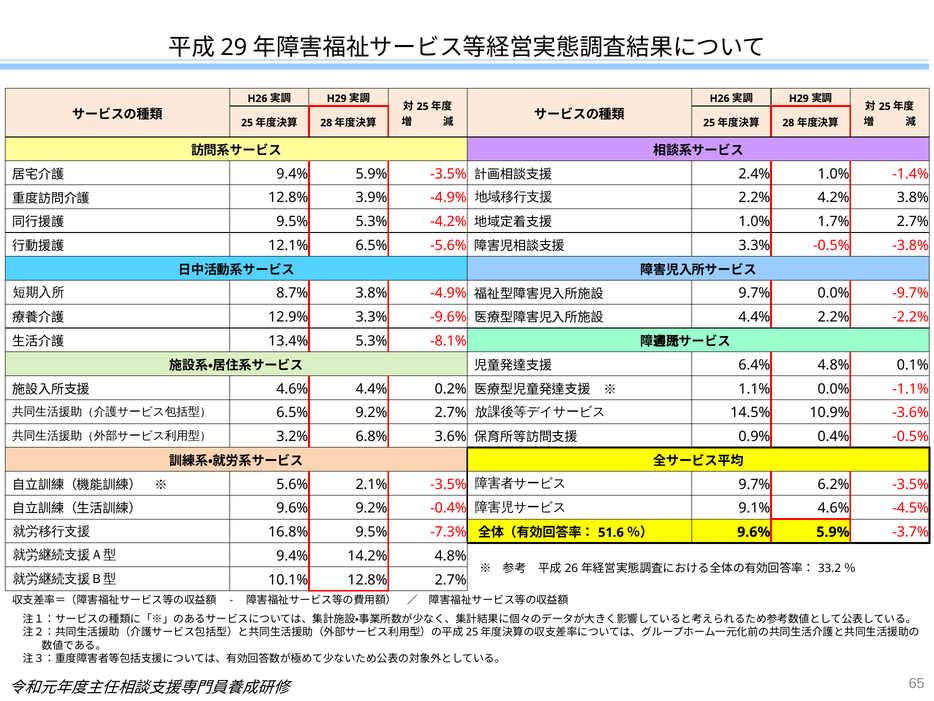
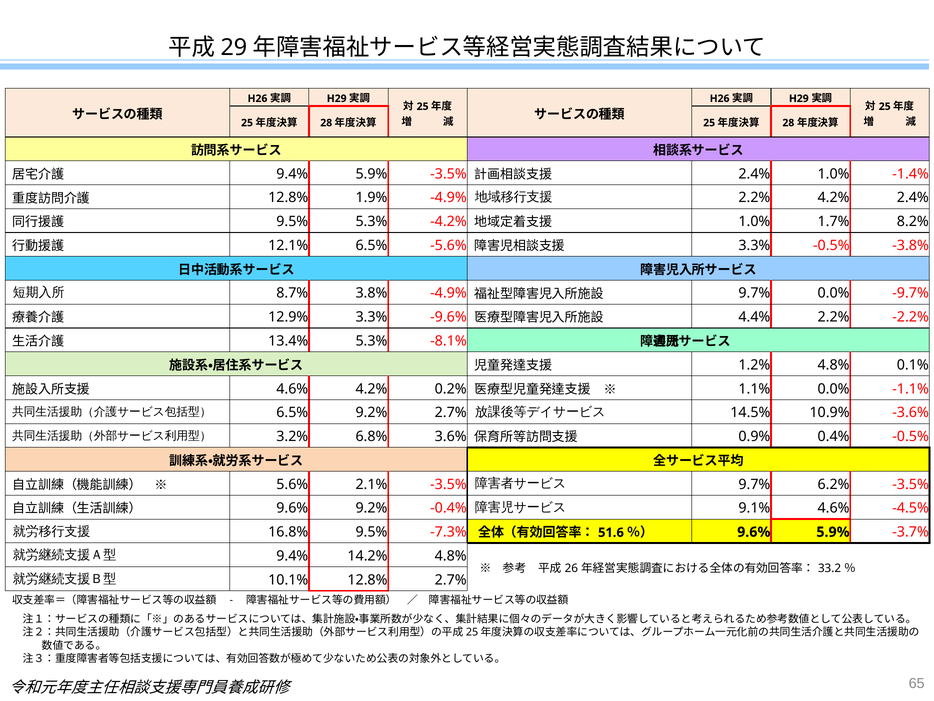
3.9%: 3.9% -> 1.9%
4.2% 3.8%: 3.8% -> 2.4%
1.7% 2.7%: 2.7% -> 8.2%
6.4%: 6.4% -> 1.2%
4.6% 4.4%: 4.4% -> 4.2%
